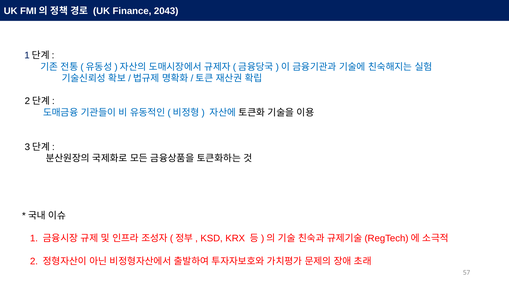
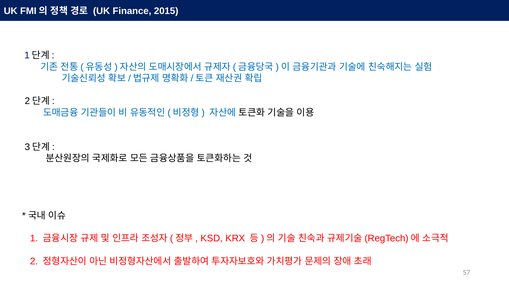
2043: 2043 -> 2015
